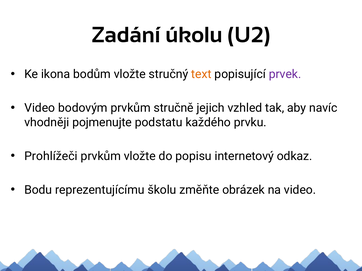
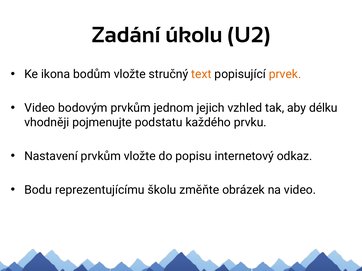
prvek colour: purple -> orange
stručně: stručně -> jednom
navíc: navíc -> délku
Prohlížeči: Prohlížeči -> Nastavení
